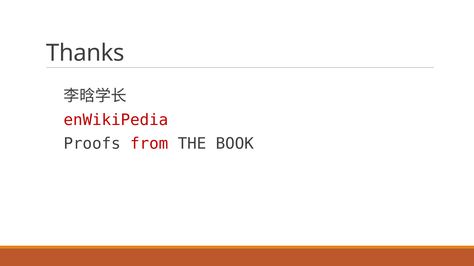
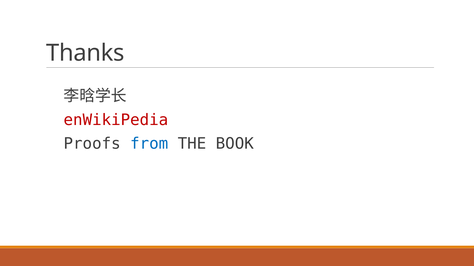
from colour: red -> blue
